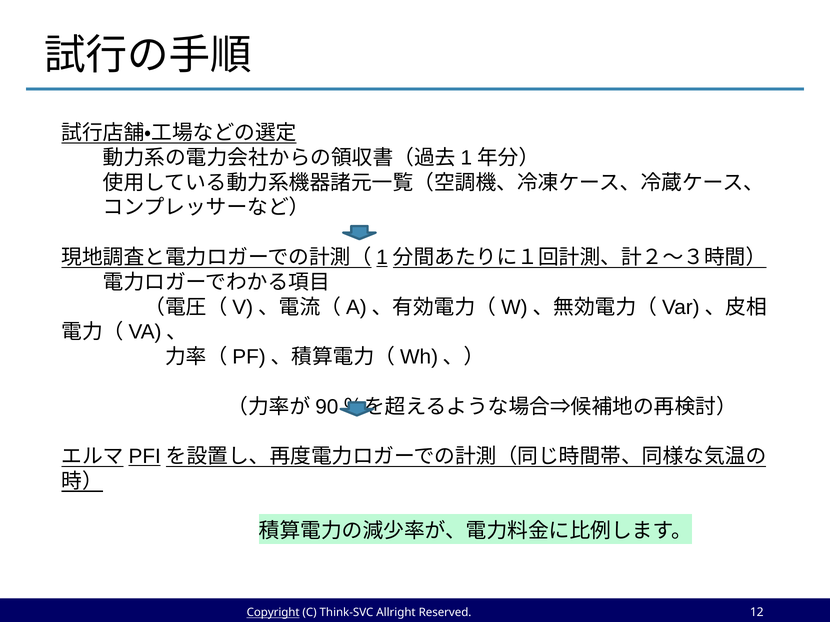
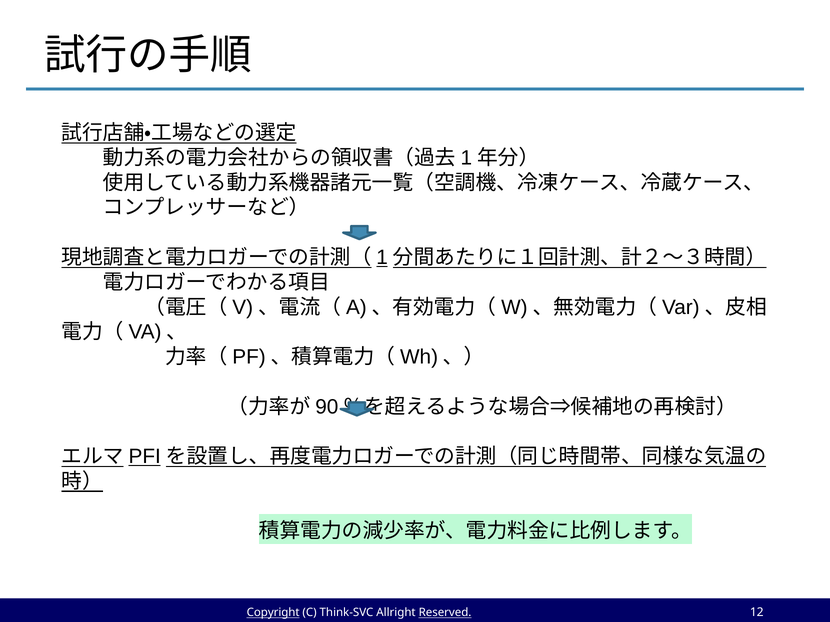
Reserved underline: none -> present
